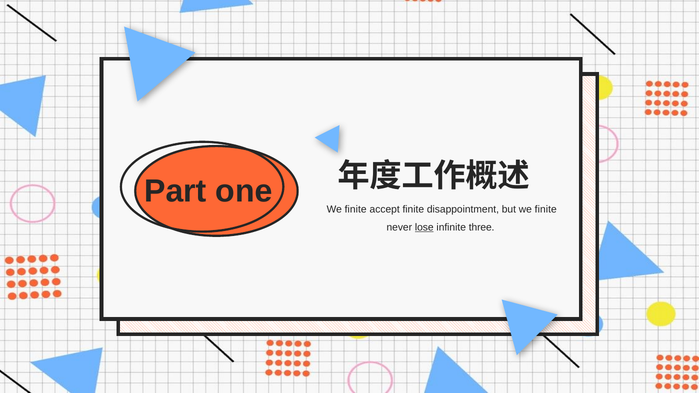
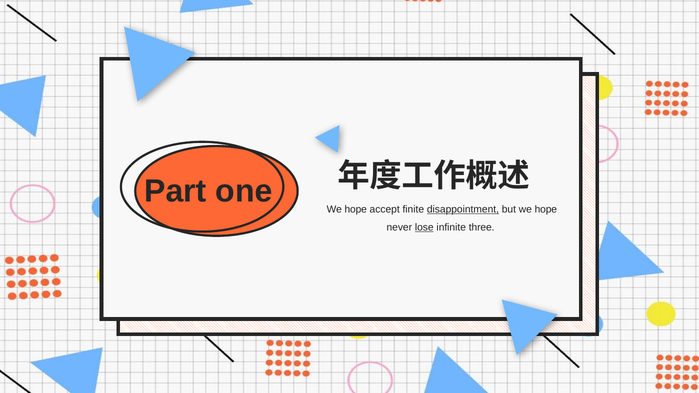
finite at (356, 209): finite -> hope
disappointment underline: none -> present
but we finite: finite -> hope
